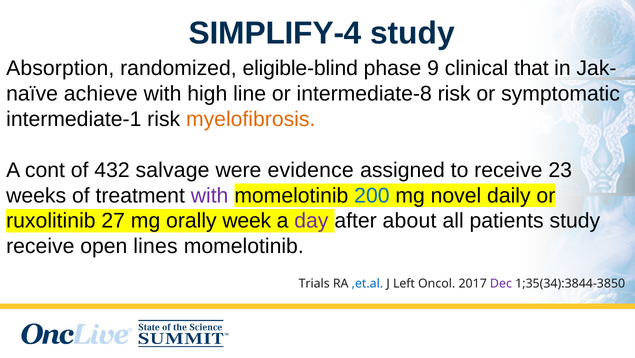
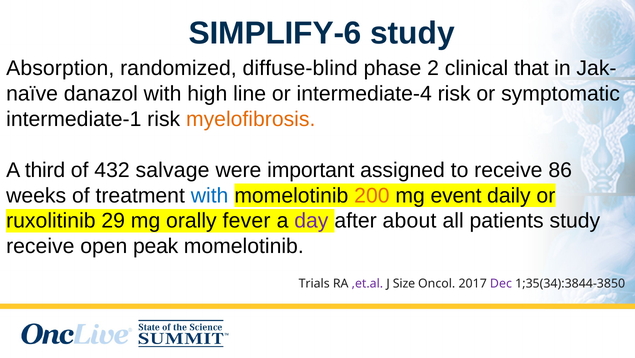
SIMPLIFY-4: SIMPLIFY-4 -> SIMPLIFY-6
eligible-blind: eligible-blind -> diffuse-blind
9: 9 -> 2
achieve: achieve -> danazol
intermediate-8: intermediate-8 -> intermediate-4
cont: cont -> third
evidence: evidence -> important
23: 23 -> 86
with at (210, 195) colour: purple -> blue
200 colour: blue -> orange
novel: novel -> event
27: 27 -> 29
week: week -> fever
lines: lines -> peak
,et.al colour: blue -> purple
Left: Left -> Size
